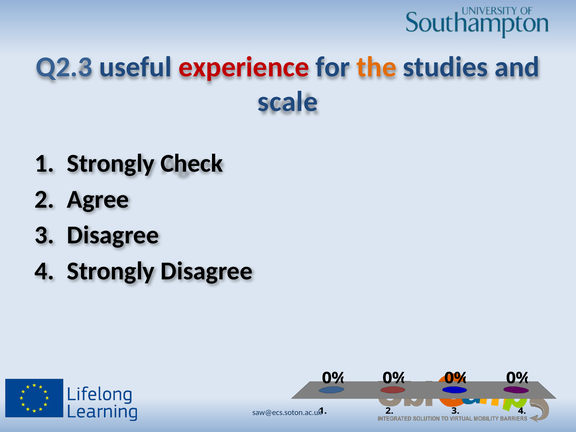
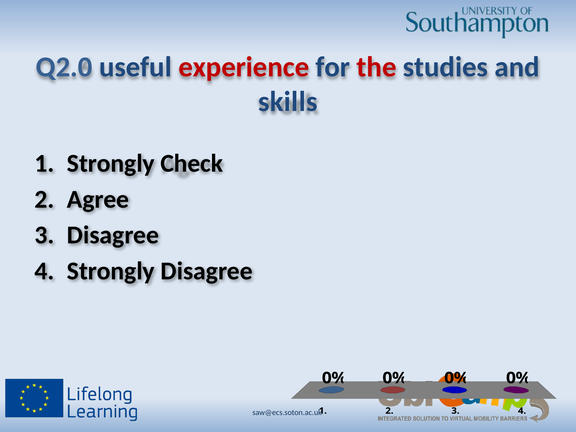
Q2.3: Q2.3 -> Q2.0
the colour: orange -> red
scale: scale -> skills
